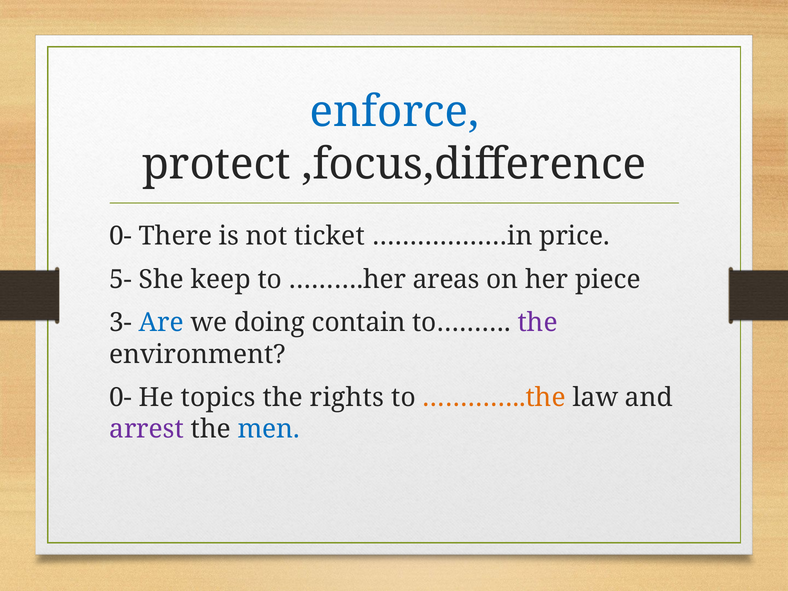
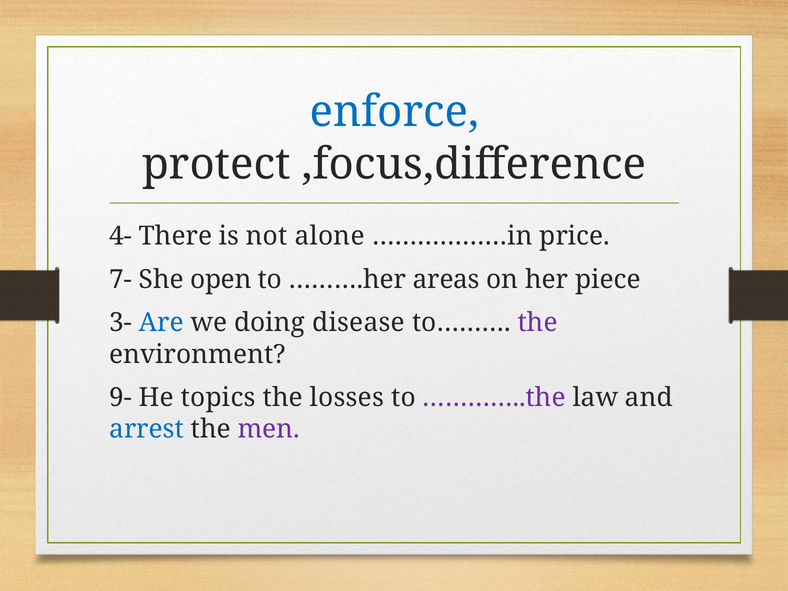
0- at (121, 236): 0- -> 4-
ticket: ticket -> alone
5-: 5- -> 7-
keep: keep -> open
contain: contain -> disease
0- at (121, 398): 0- -> 9-
rights: rights -> losses
…………..the colour: orange -> purple
arrest colour: purple -> blue
men colour: blue -> purple
